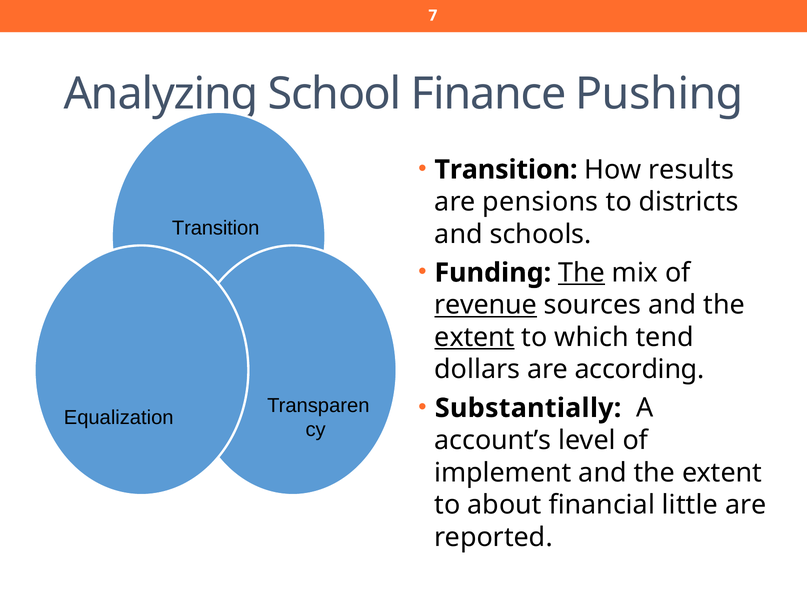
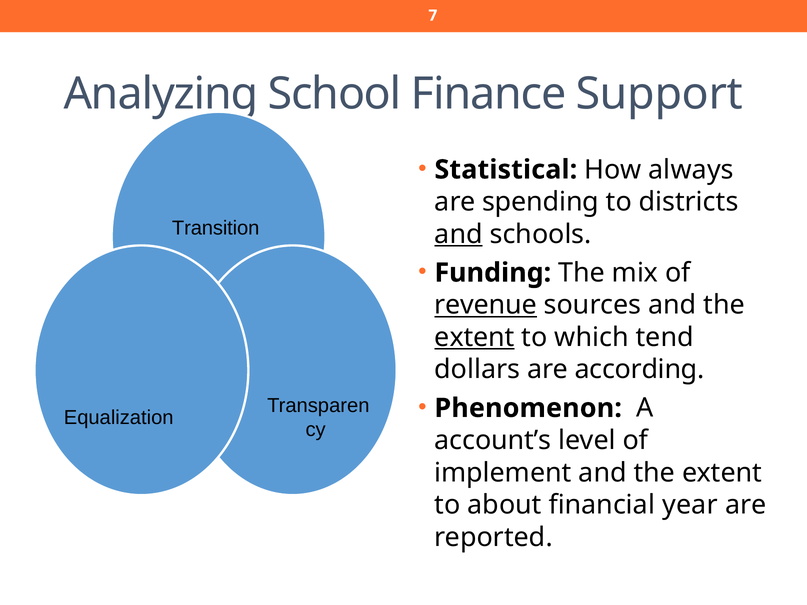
Pushing: Pushing -> Support
Transition at (506, 170): Transition -> Statistical
results: results -> always
pensions: pensions -> spending
and at (459, 234) underline: none -> present
The at (582, 273) underline: present -> none
Substantially: Substantially -> Phenomenon
little: little -> year
